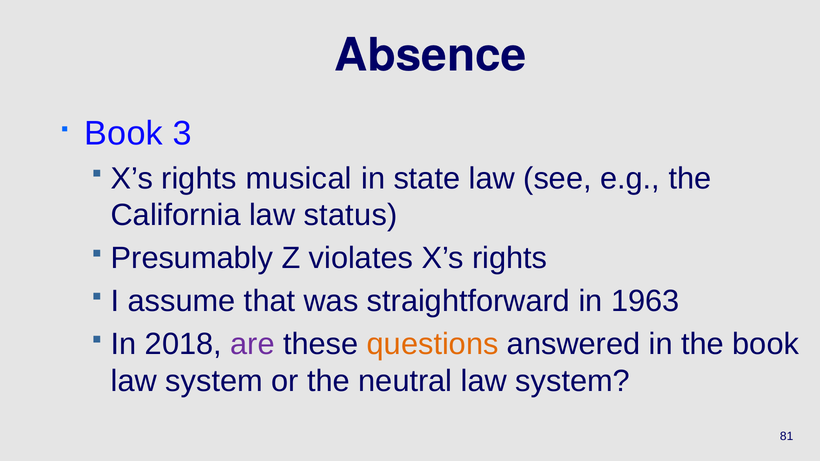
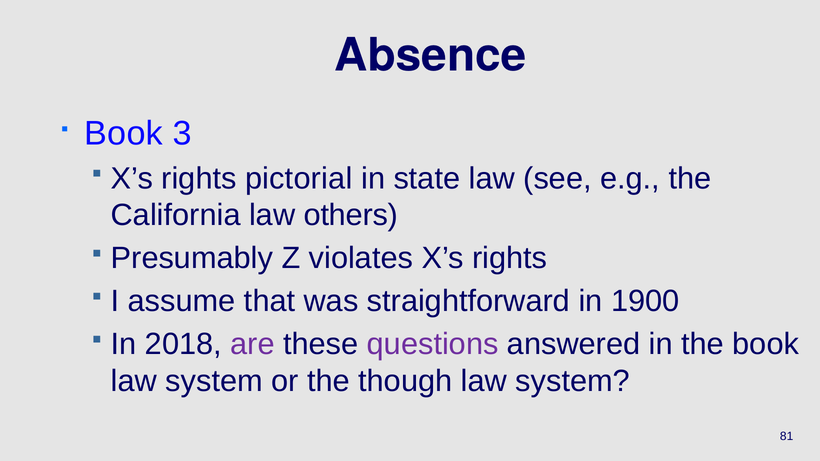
musical: musical -> pictorial
status: status -> others
1963: 1963 -> 1900
questions colour: orange -> purple
neutral: neutral -> though
